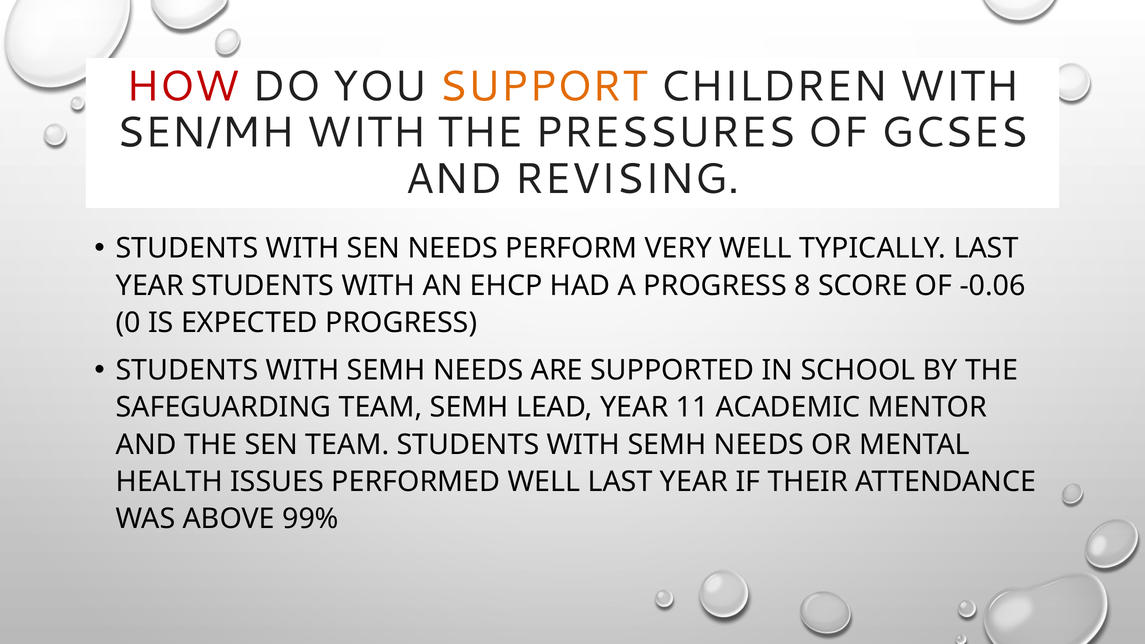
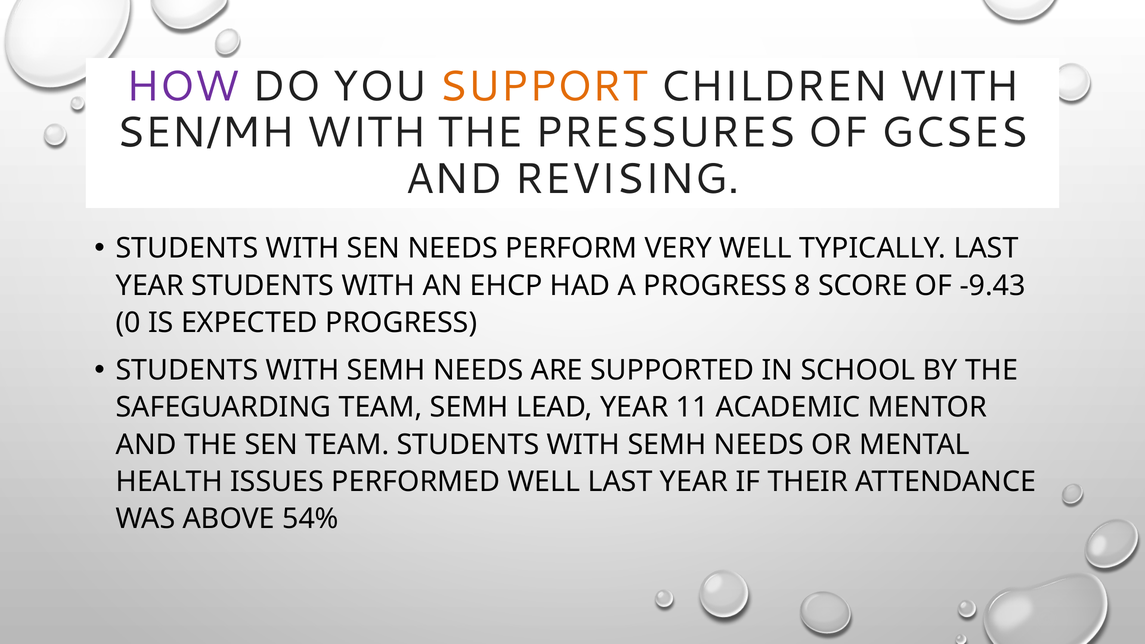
HOW colour: red -> purple
-0.06: -0.06 -> -9.43
99%: 99% -> 54%
